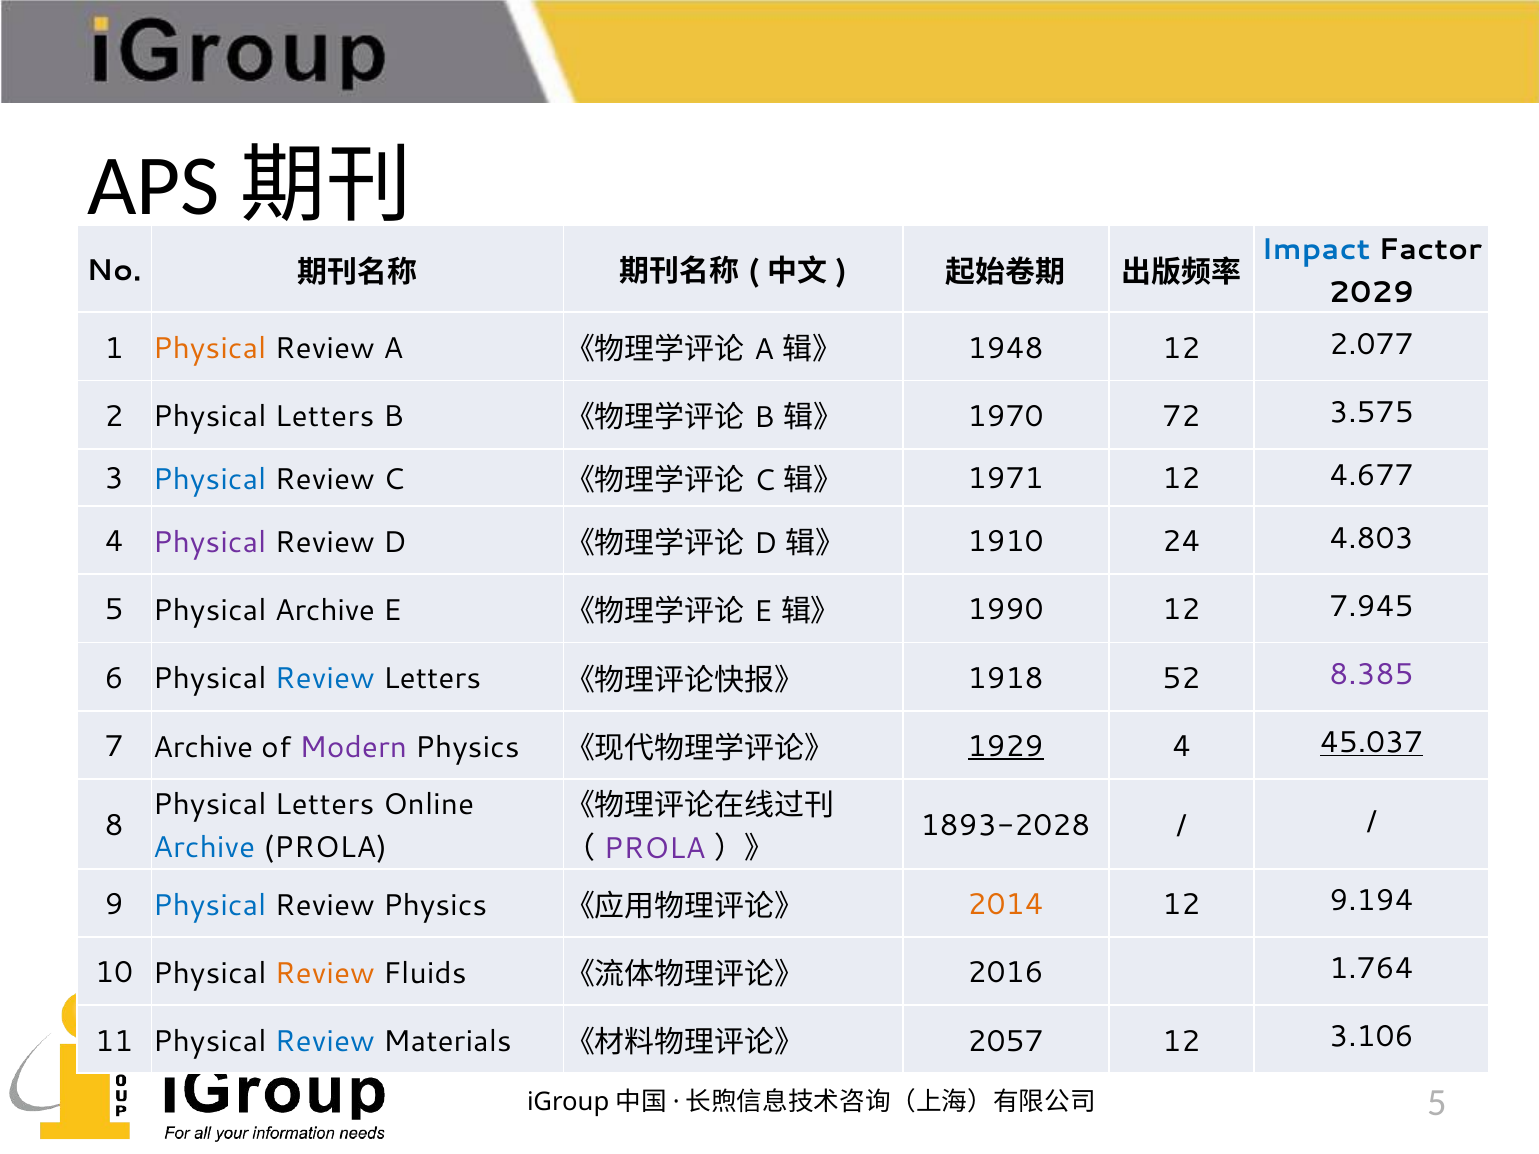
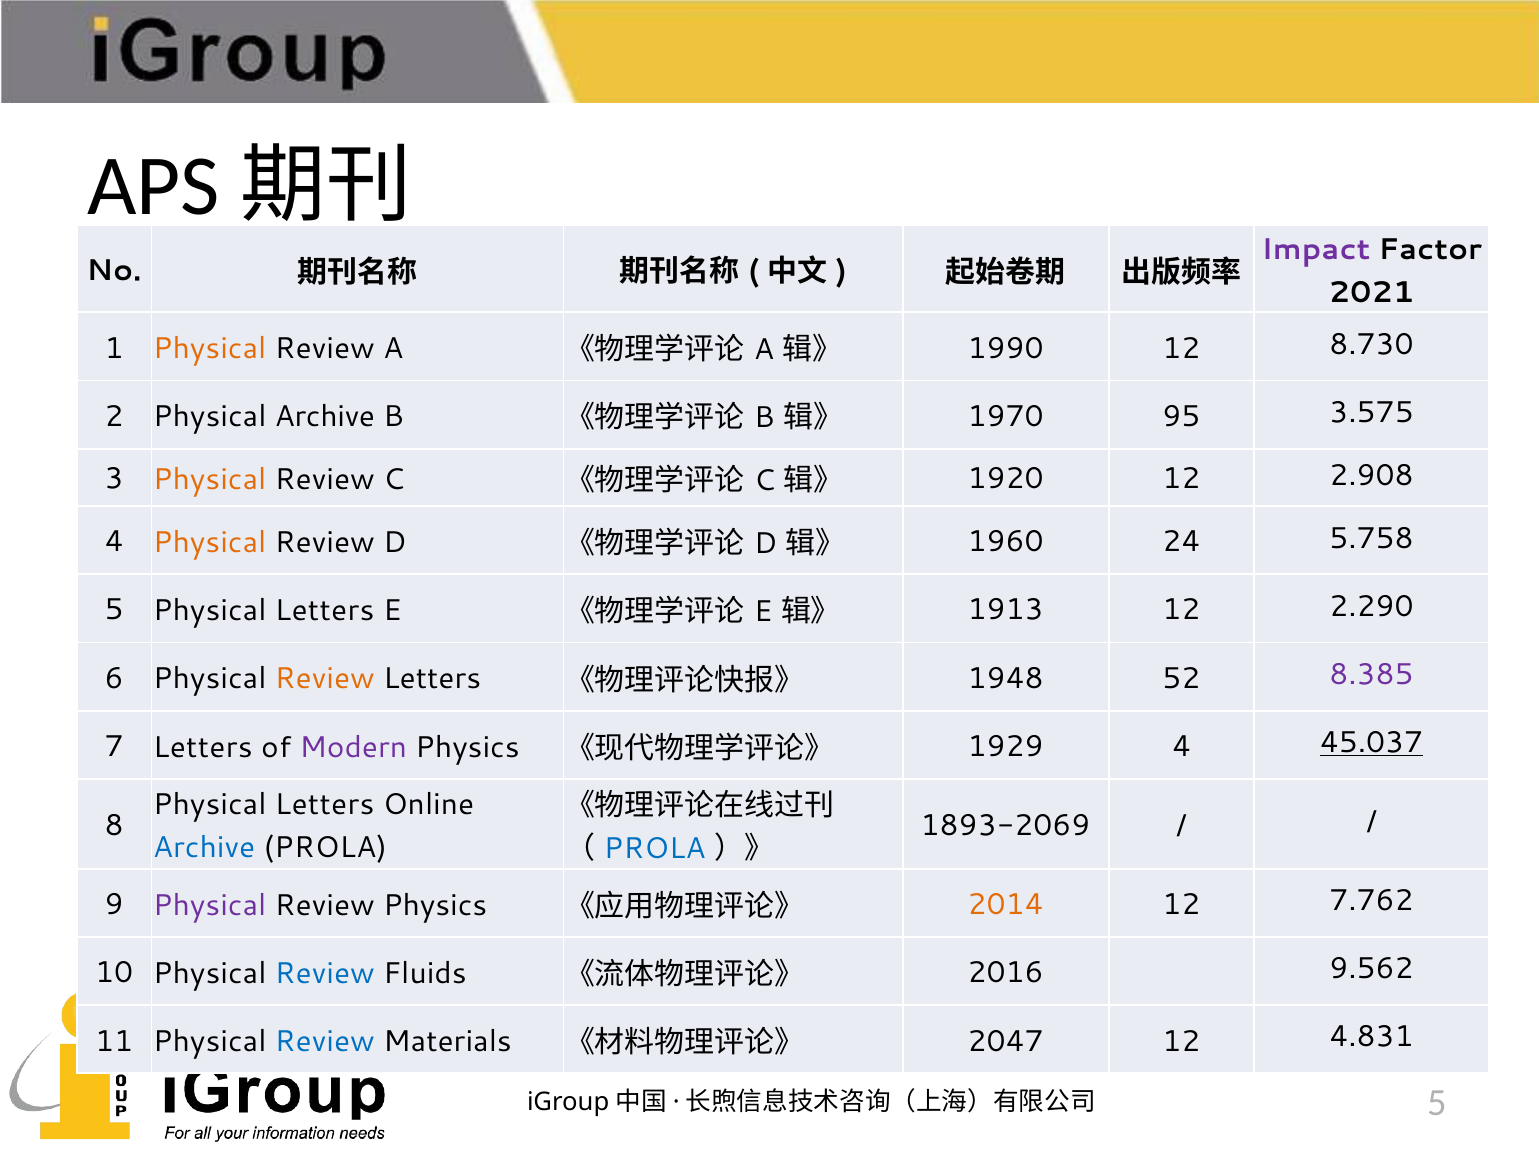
Impact colour: blue -> purple
2029: 2029 -> 2021
1948: 1948 -> 1990
2.077: 2.077 -> 8.730
2 Physical Letters: Letters -> Archive
72: 72 -> 95
Physical at (210, 480) colour: blue -> orange
1971: 1971 -> 1920
4.677: 4.677 -> 2.908
Physical at (210, 543) colour: purple -> orange
1910: 1910 -> 1960
4.803: 4.803 -> 5.758
5 Physical Archive: Archive -> Letters
1990: 1990 -> 1913
7.945: 7.945 -> 2.290
Review at (325, 679) colour: blue -> orange
1918: 1918 -> 1948
7 Archive: Archive -> Letters
1929 underline: present -> none
1893-2028: 1893-2028 -> 1893-2069
PROLA at (655, 849) colour: purple -> blue
Physical at (210, 905) colour: blue -> purple
9.194: 9.194 -> 7.762
Review at (325, 974) colour: orange -> blue
1.764: 1.764 -> 9.562
2057: 2057 -> 2047
3.106: 3.106 -> 4.831
